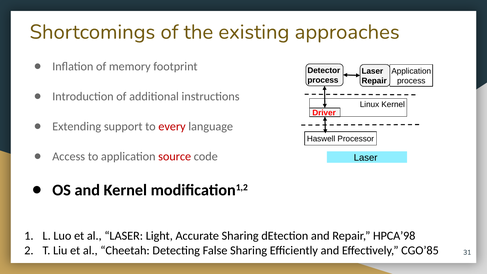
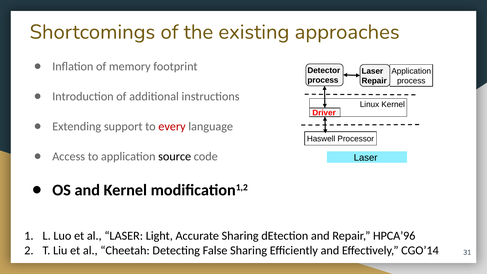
source colour: red -> black
HPCA’98: HPCA’98 -> HPCA’96
CGO’85: CGO’85 -> CGO’14
